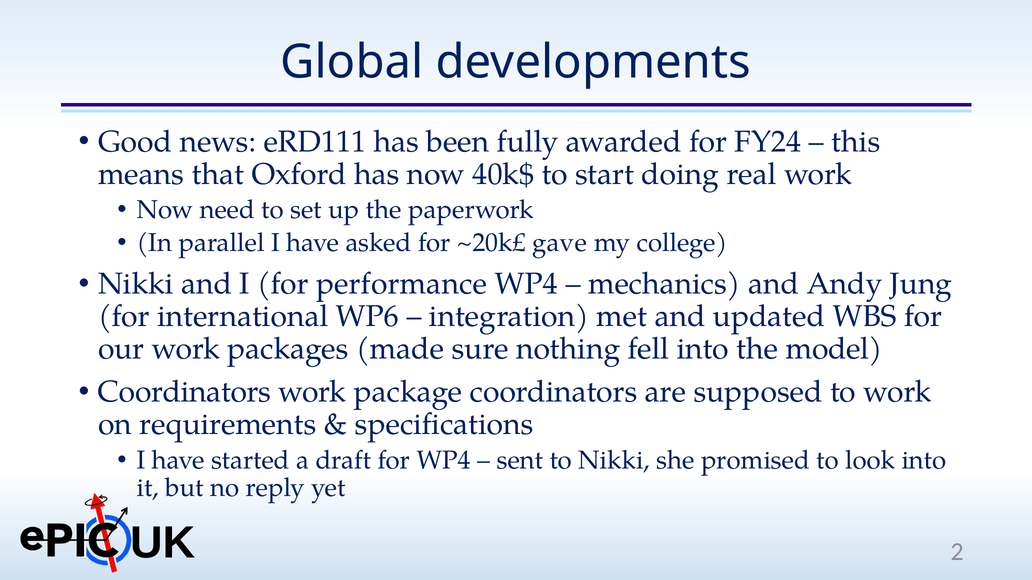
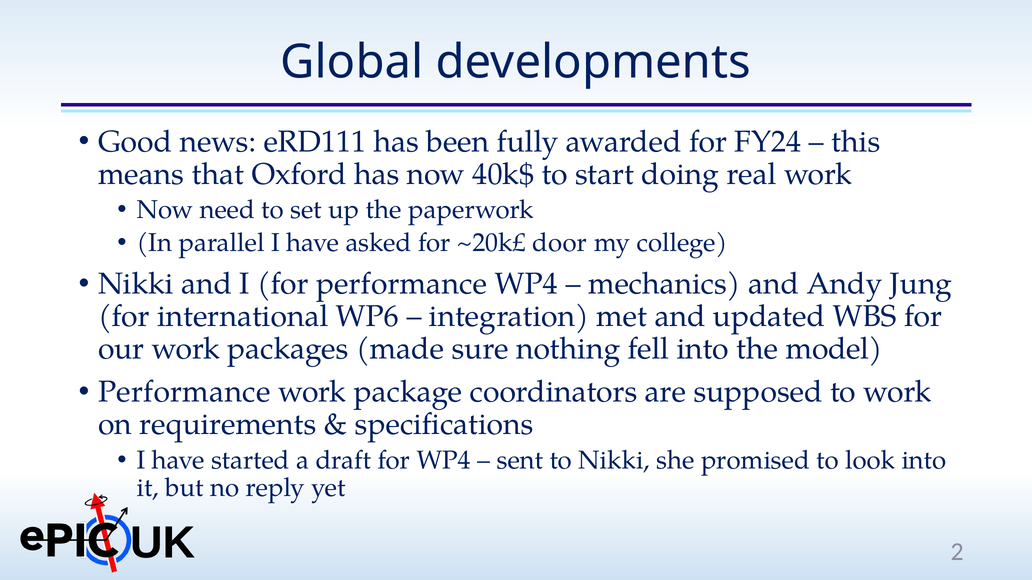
gave: gave -> door
Coordinators at (185, 392): Coordinators -> Performance
